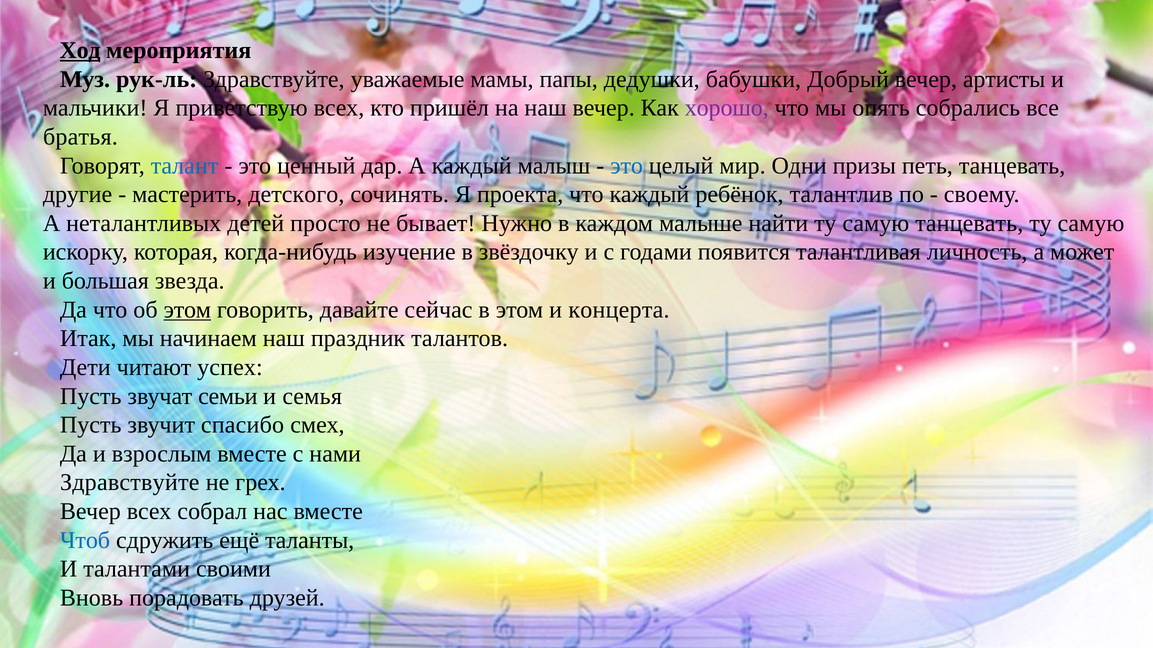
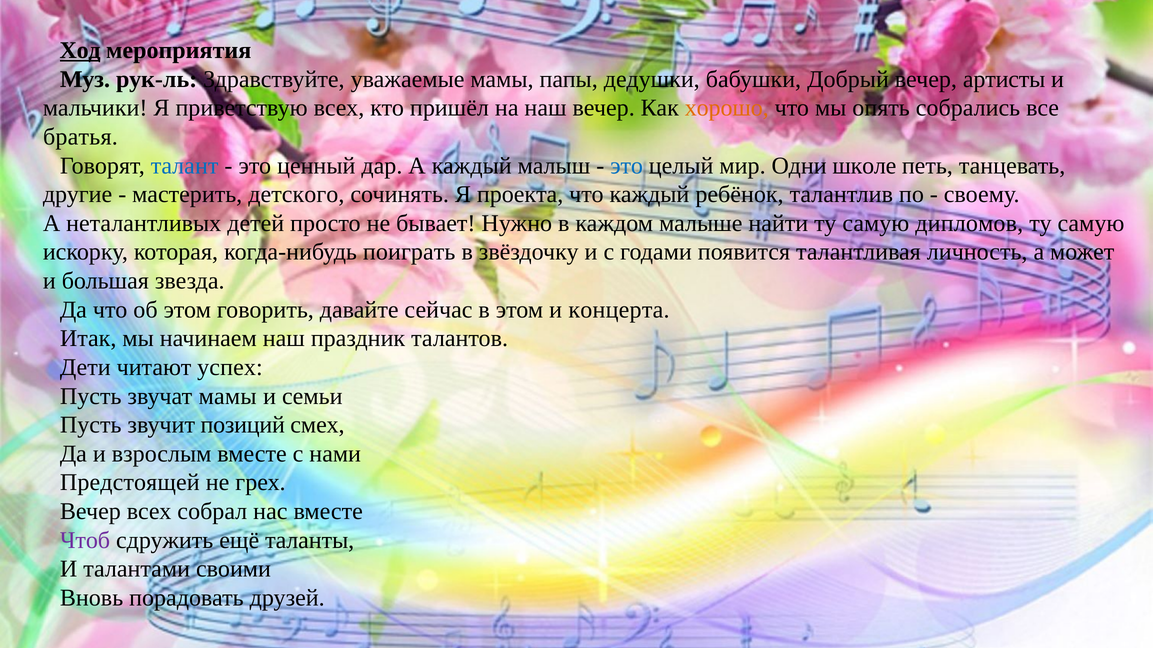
хорошо colour: purple -> orange
призы: призы -> школе
самую танцевать: танцевать -> дипломов
изучение: изучение -> поиграть
этом at (187, 310) underline: present -> none
звучат семьи: семьи -> мамы
семья: семья -> семьи
спасибо: спасибо -> позиций
Здравствуйте at (130, 483): Здравствуйте -> Предстоящей
Чтоб colour: blue -> purple
